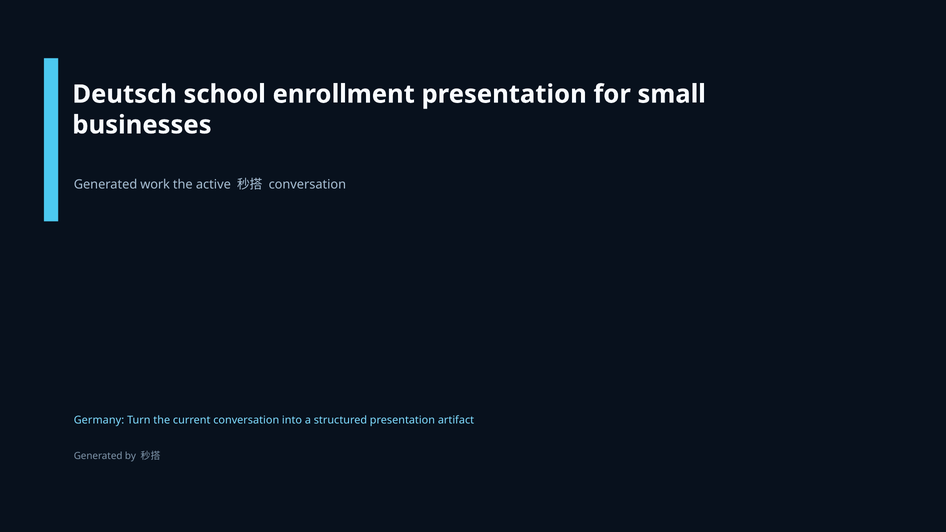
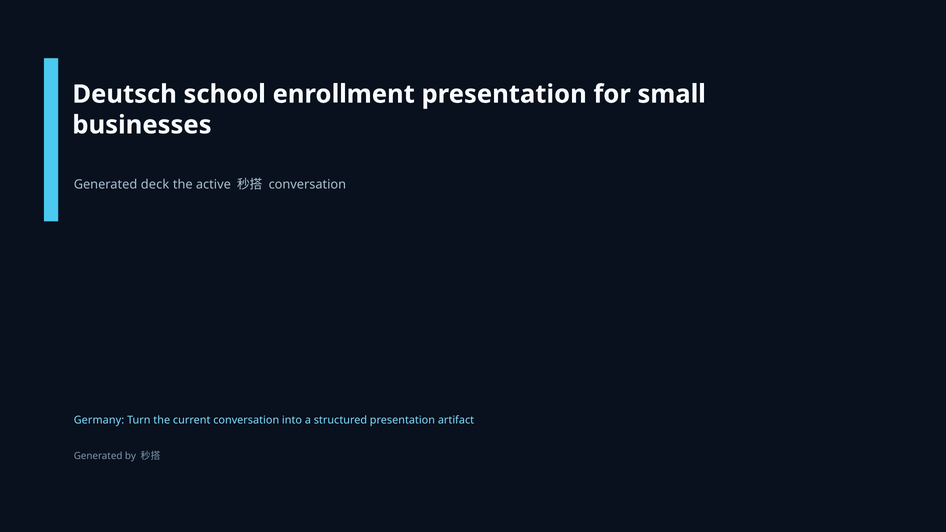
work: work -> deck
